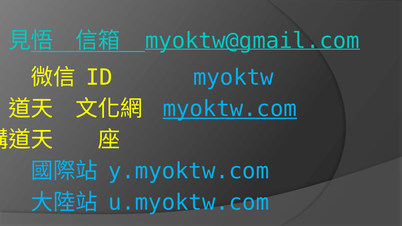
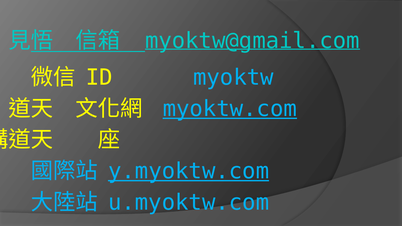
y.myoktw.com underline: none -> present
